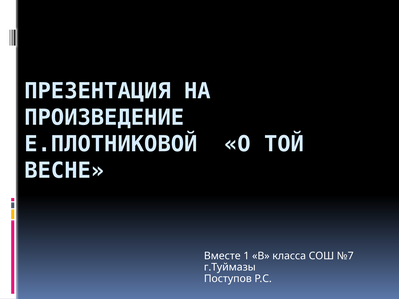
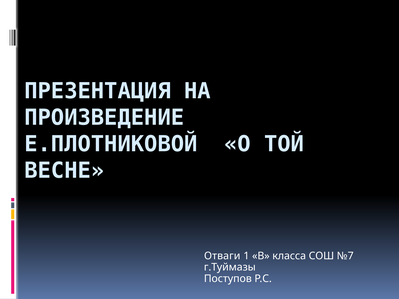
Вместе: Вместе -> Отваги
